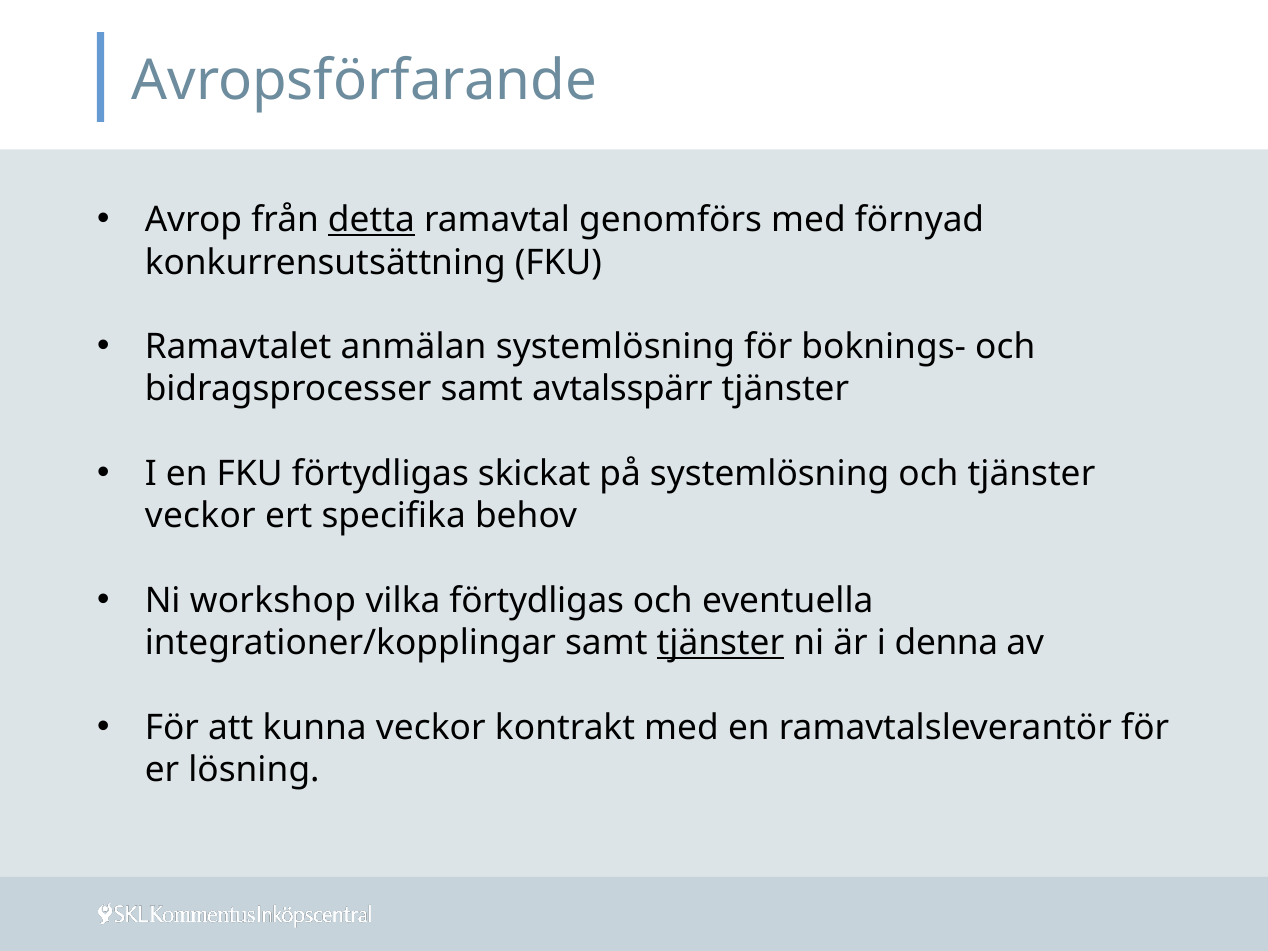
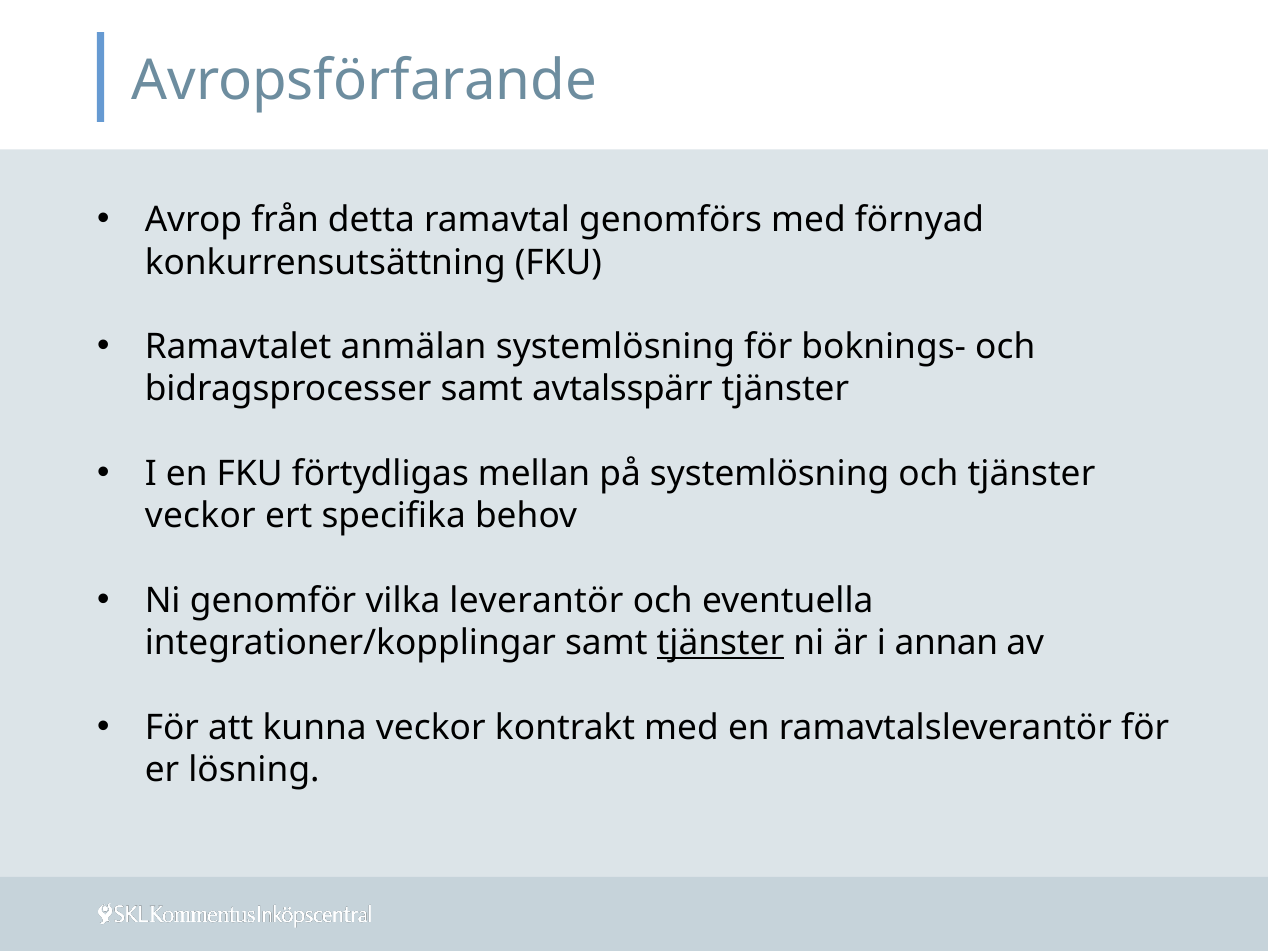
detta underline: present -> none
skickat: skickat -> mellan
workshop: workshop -> genomför
vilka förtydligas: förtydligas -> leverantör
denna: denna -> annan
